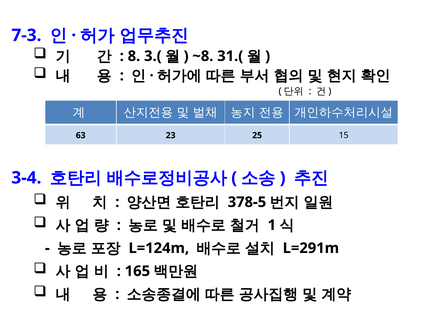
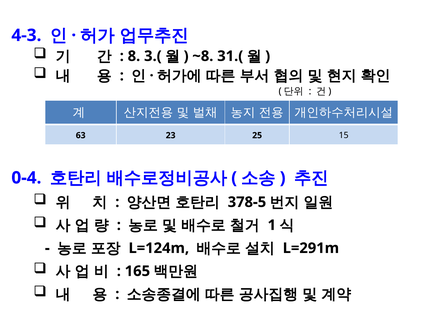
7-3: 7-3 -> 4-3
3-4: 3-4 -> 0-4
